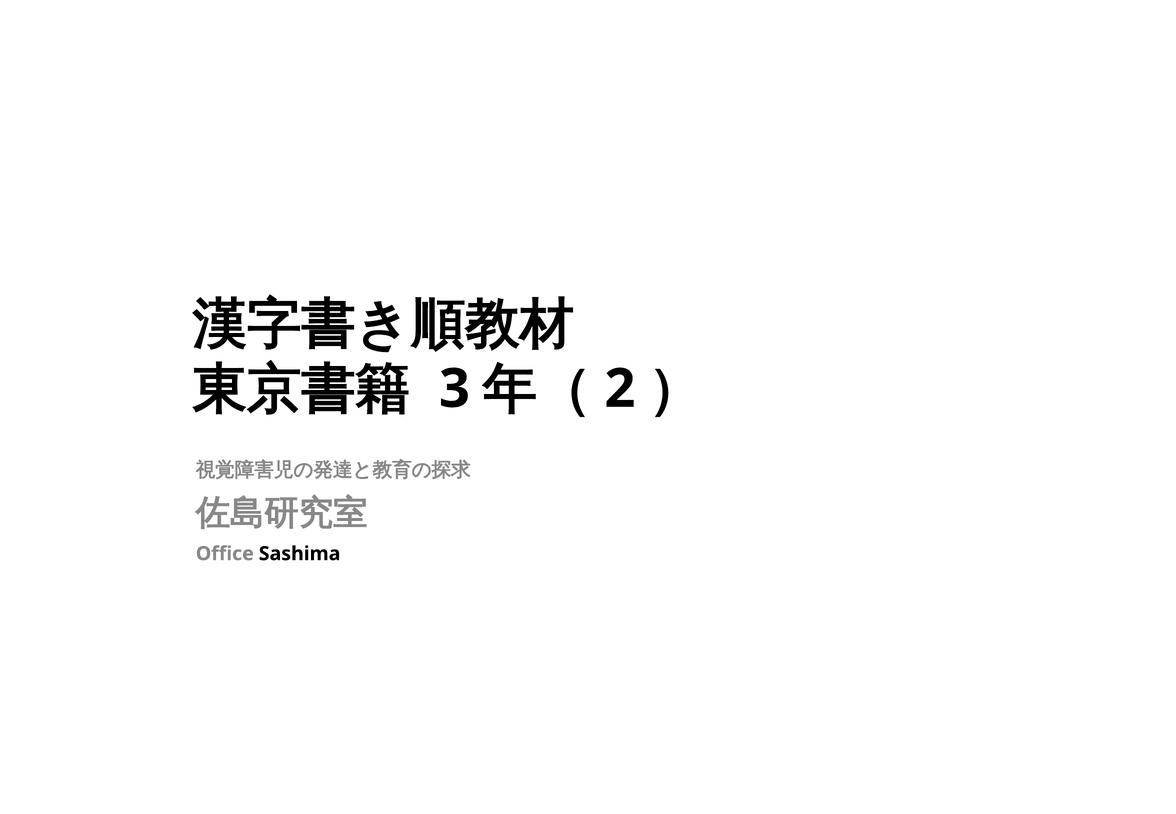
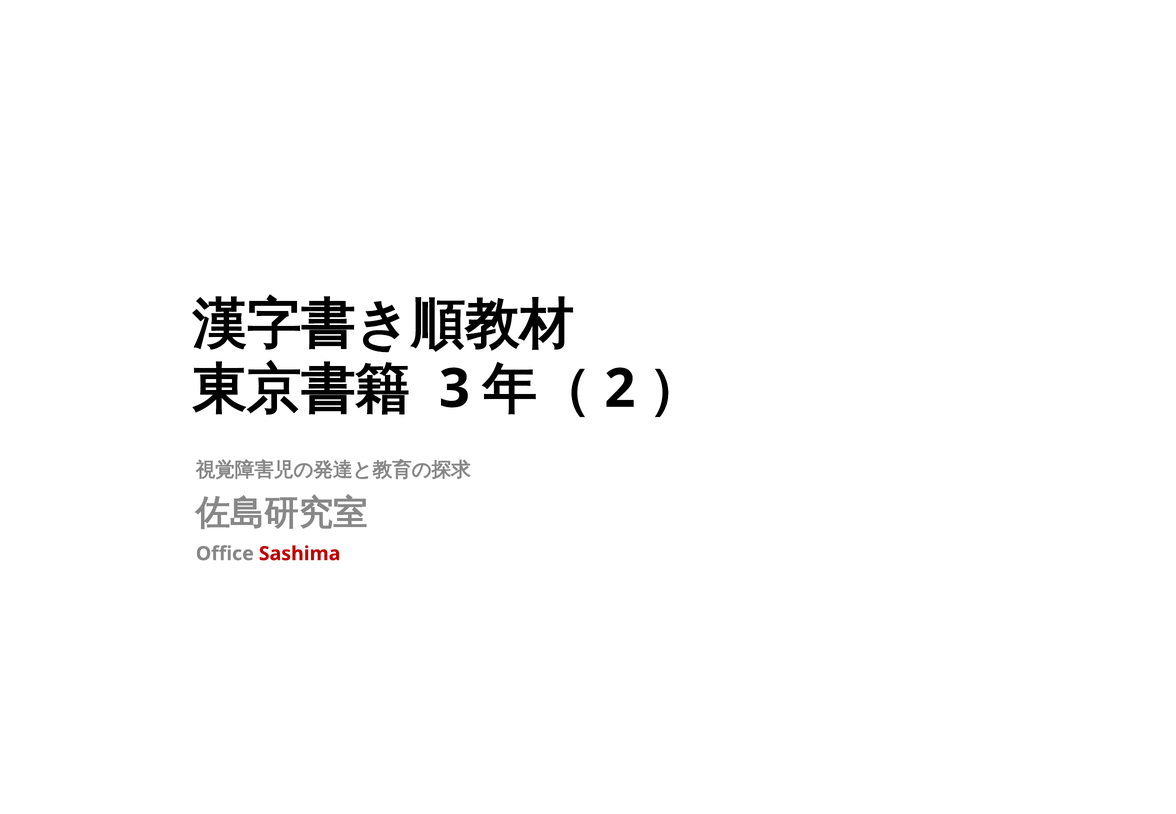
Sashima colour: black -> red
